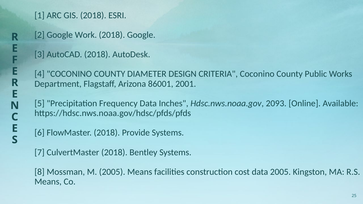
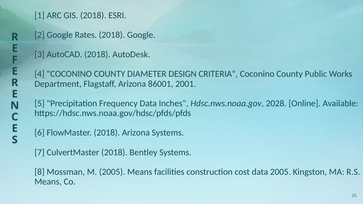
Work: Work -> Rates
2093: 2093 -> 2028
2018 Provide: Provide -> Arizona
